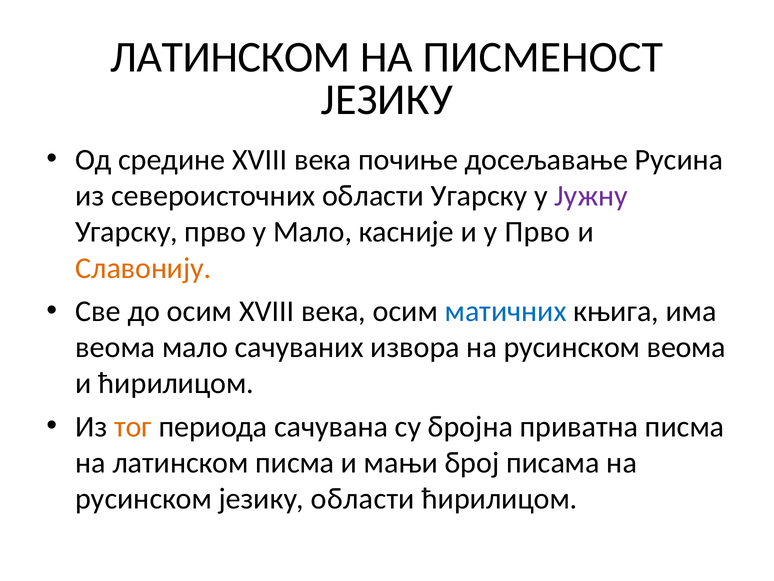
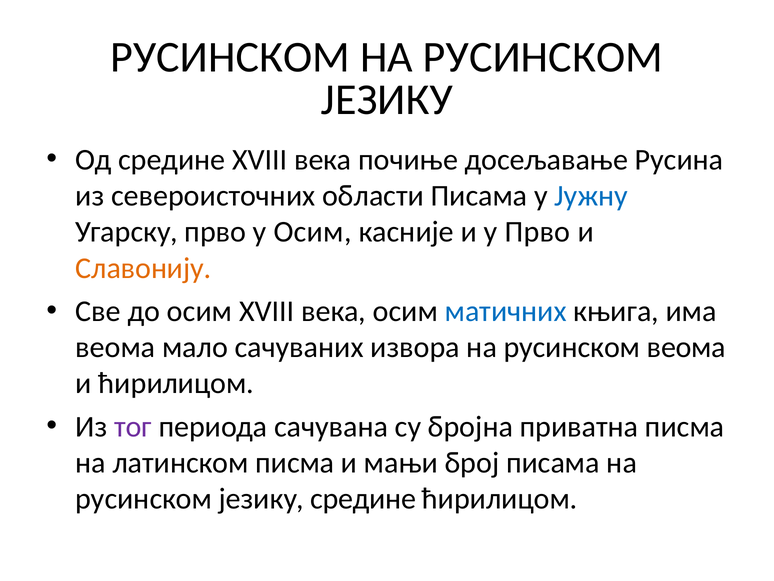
ЛАТИНСКОМ at (230, 57): ЛАТИНСКОМ -> РУСИНСКОМ
ПИСМЕНОСТ at (543, 57): ПИСМЕНОСТ -> РУСИНСКОМ
области Угарску: Угарску -> Писама
Јужну colour: purple -> blue
у Мало: Мало -> Осим
тог colour: orange -> purple
језику области: области -> средине
